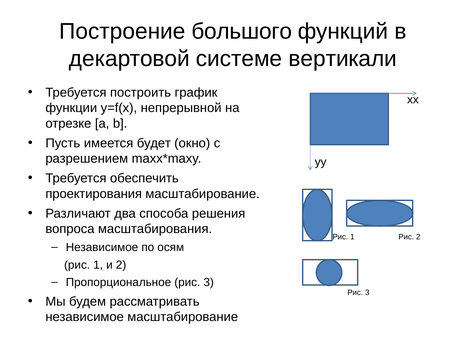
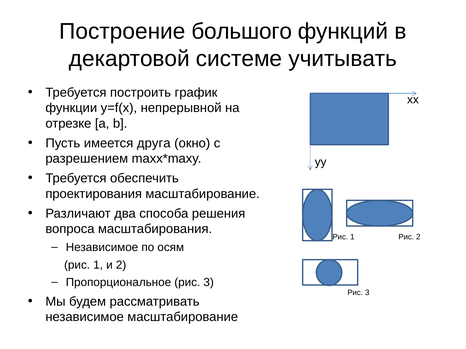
вертикали: вертикали -> учитывать
будет: будет -> друга
